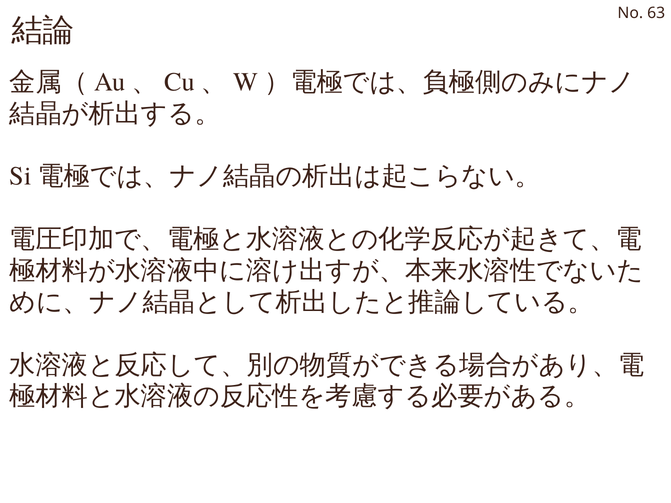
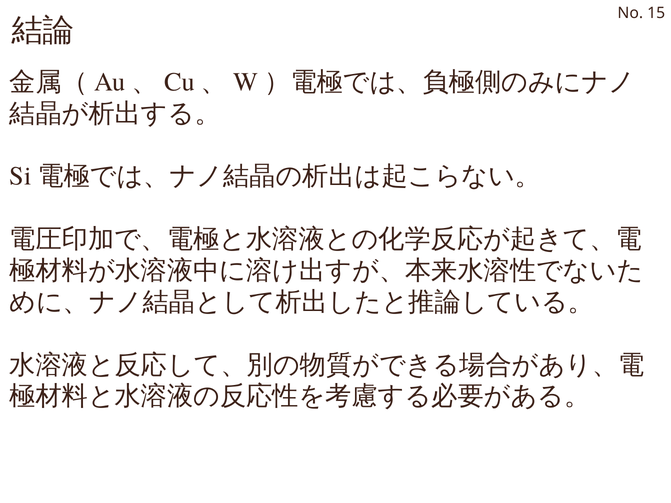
63: 63 -> 15
